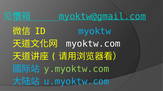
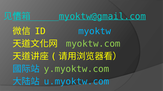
myoktw.com colour: white -> light green
